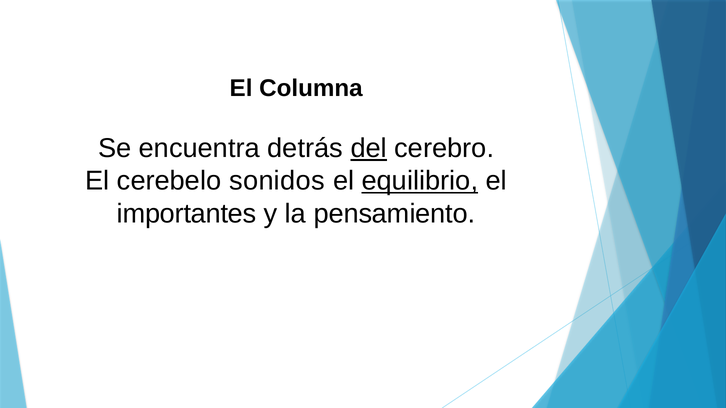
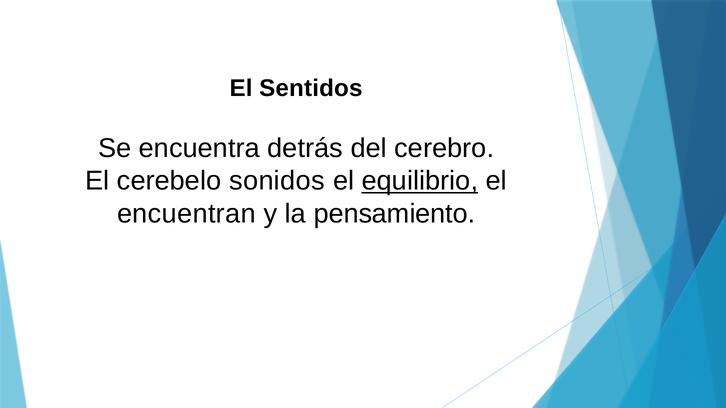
Columna: Columna -> Sentidos
del underline: present -> none
importantes: importantes -> encuentran
